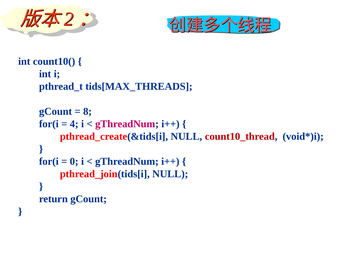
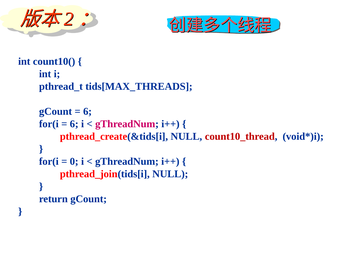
8 at (87, 112): 8 -> 6
4 at (74, 124): 4 -> 6
